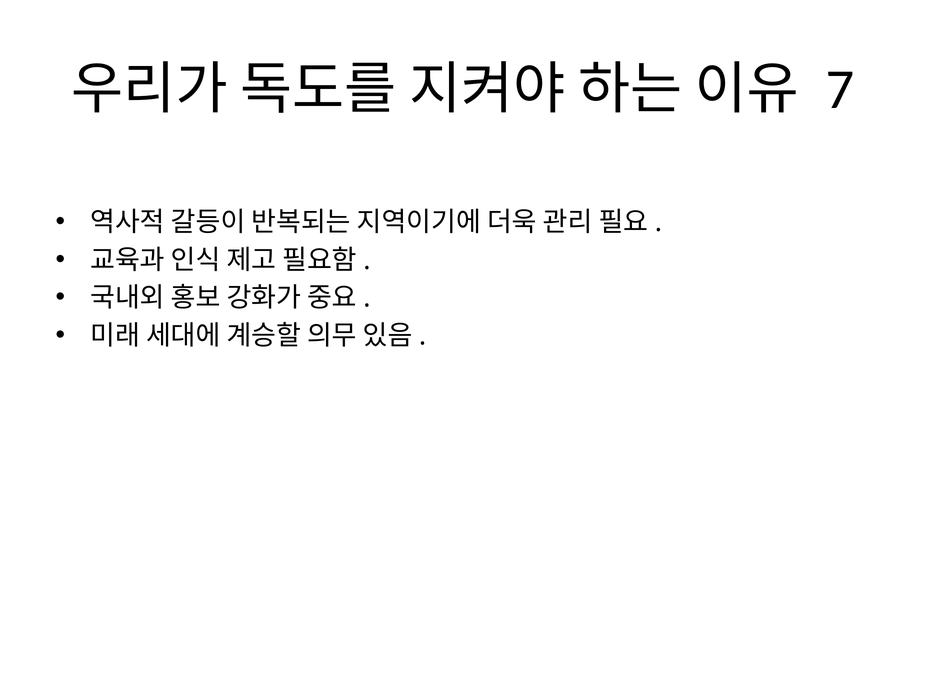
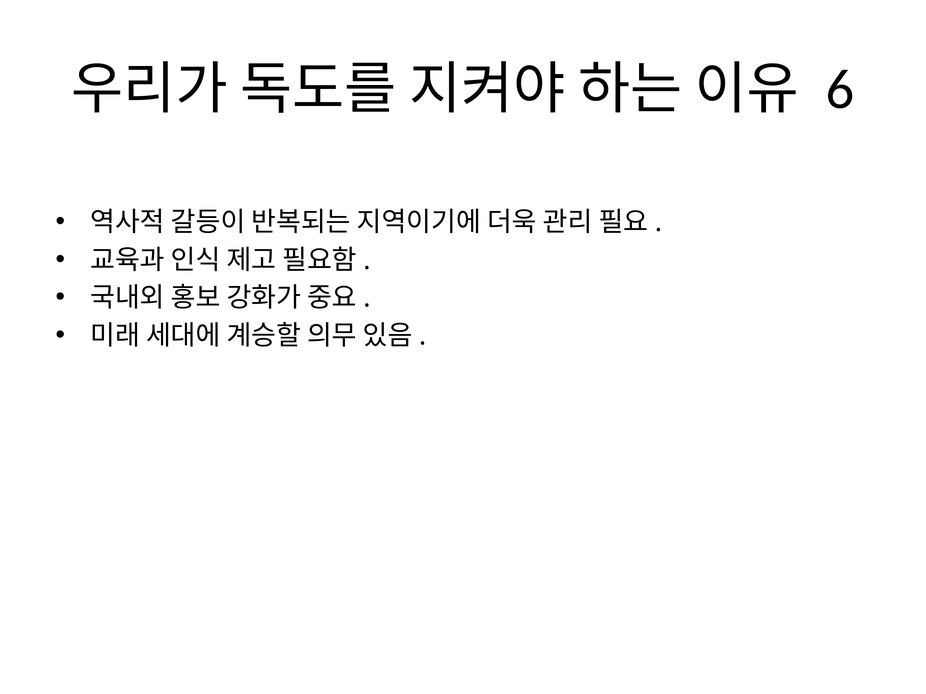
7: 7 -> 6
